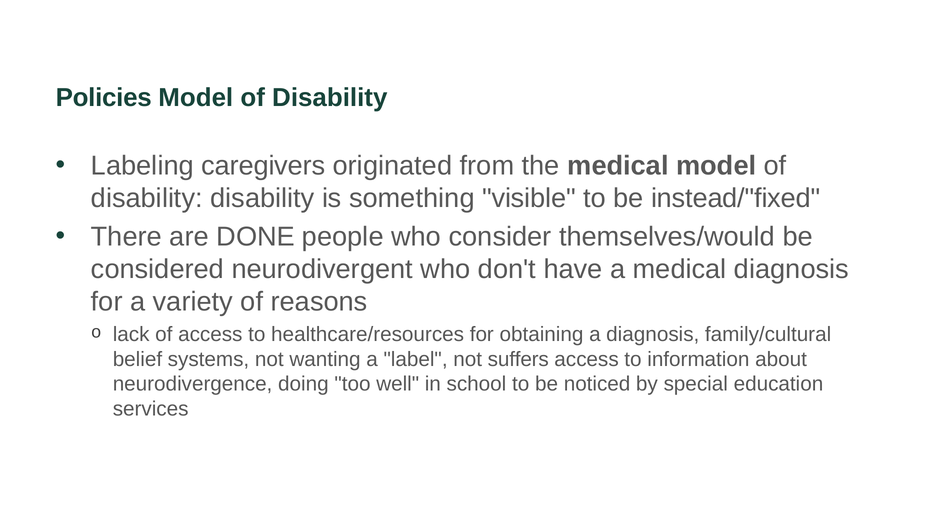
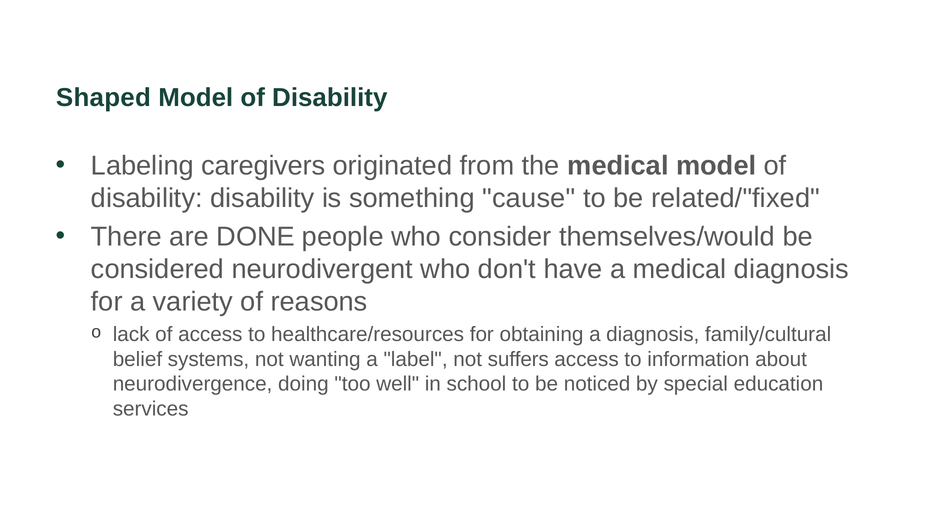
Policies: Policies -> Shaped
visible: visible -> cause
instead/"fixed: instead/"fixed -> related/"fixed
